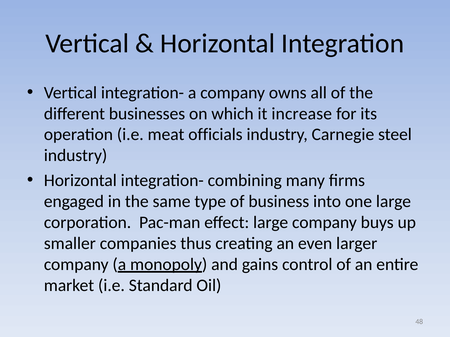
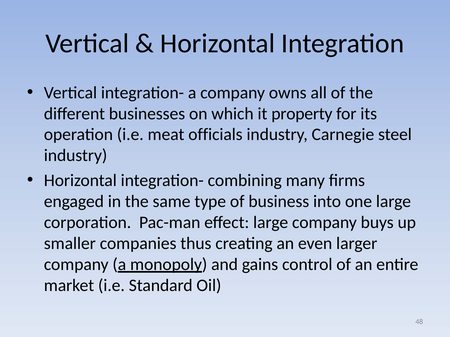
increase: increase -> property
